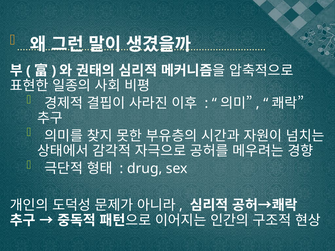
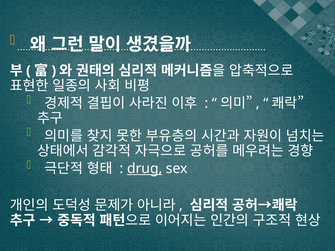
drug underline: none -> present
